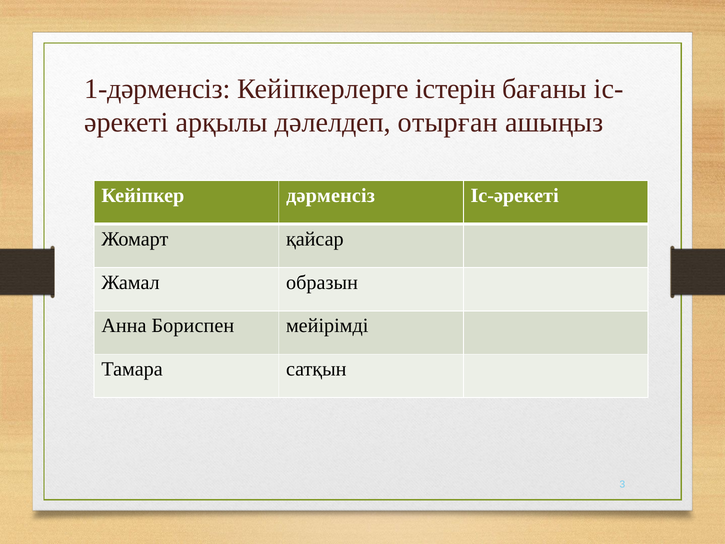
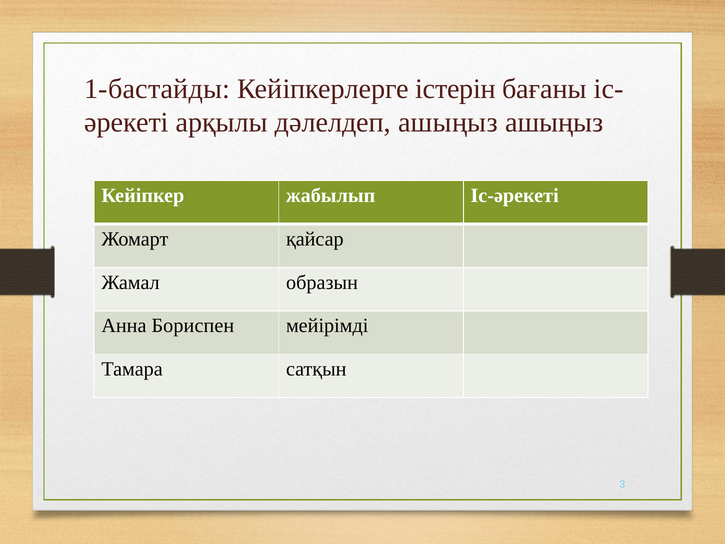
1-дәрменсіз: 1-дәрменсіз -> 1-бастайды
дәлелдеп отырған: отырған -> ашыңыз
дәрменсіз: дәрменсіз -> жабылып
